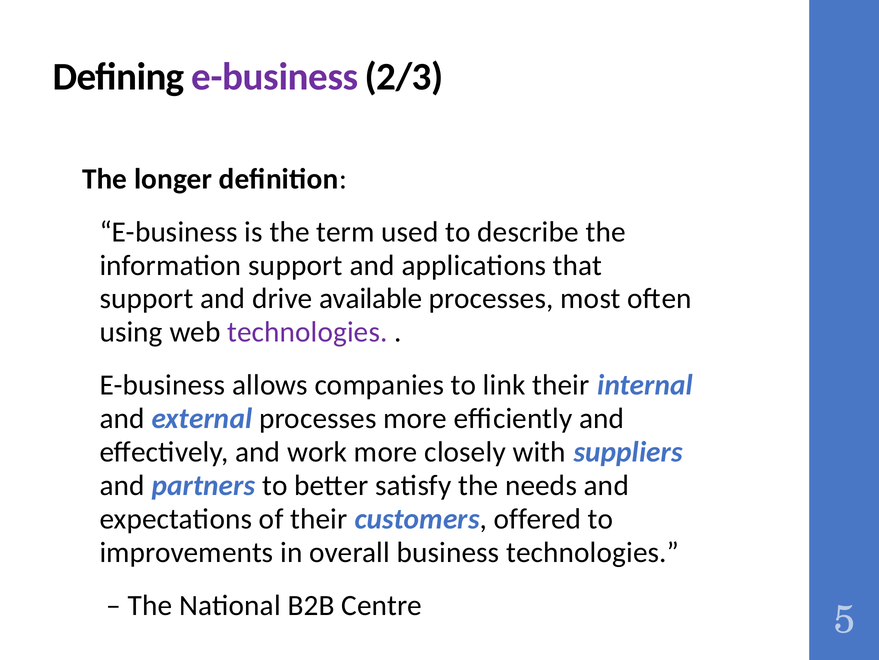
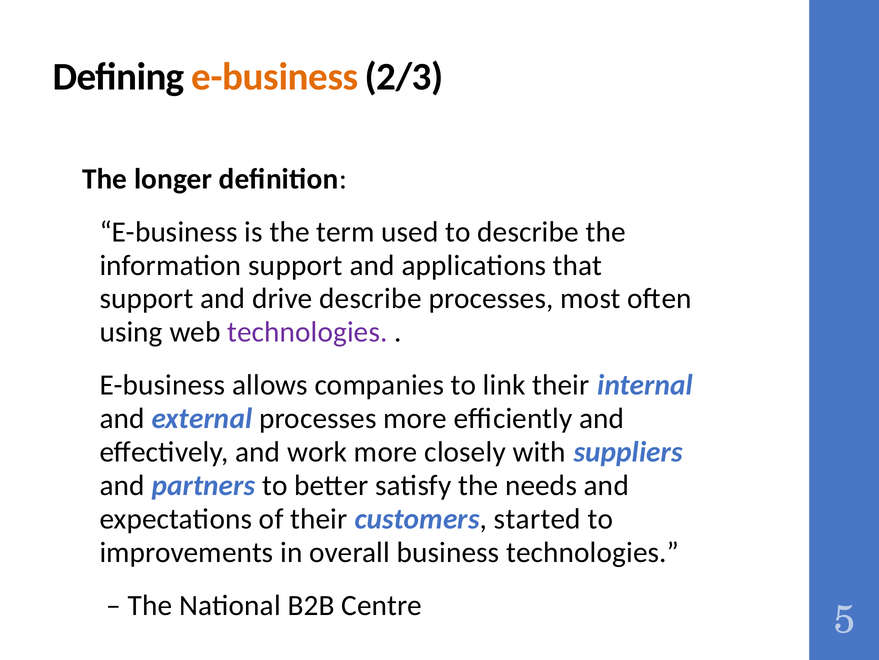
e-business at (275, 77) colour: purple -> orange
drive available: available -> describe
offered: offered -> started
